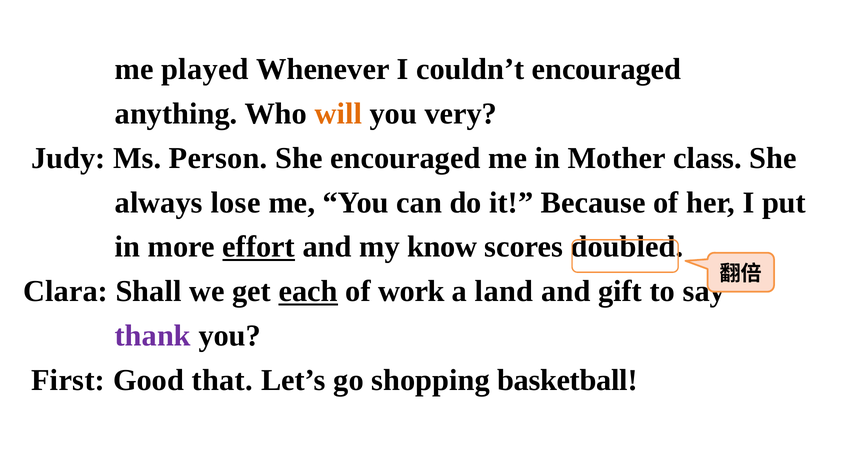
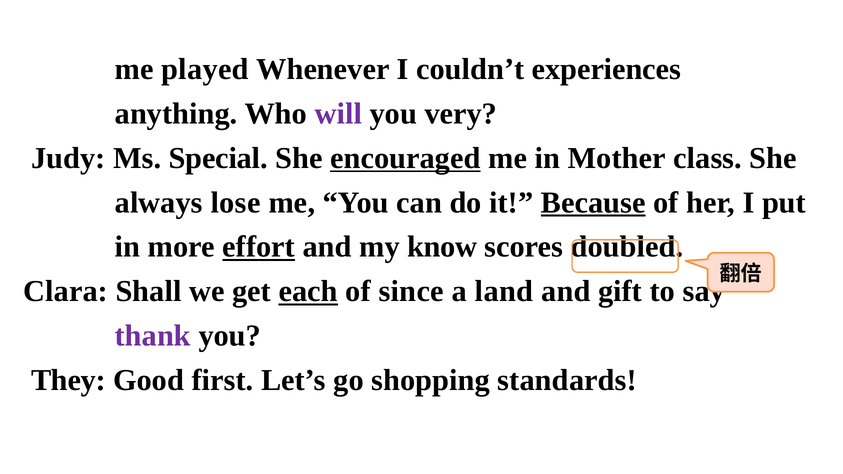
couldn’t encouraged: encouraged -> experiences
will colour: orange -> purple
Person: Person -> Special
encouraged at (405, 158) underline: none -> present
Because underline: none -> present
work: work -> since
First: First -> They
that: that -> first
basketball: basketball -> standards
